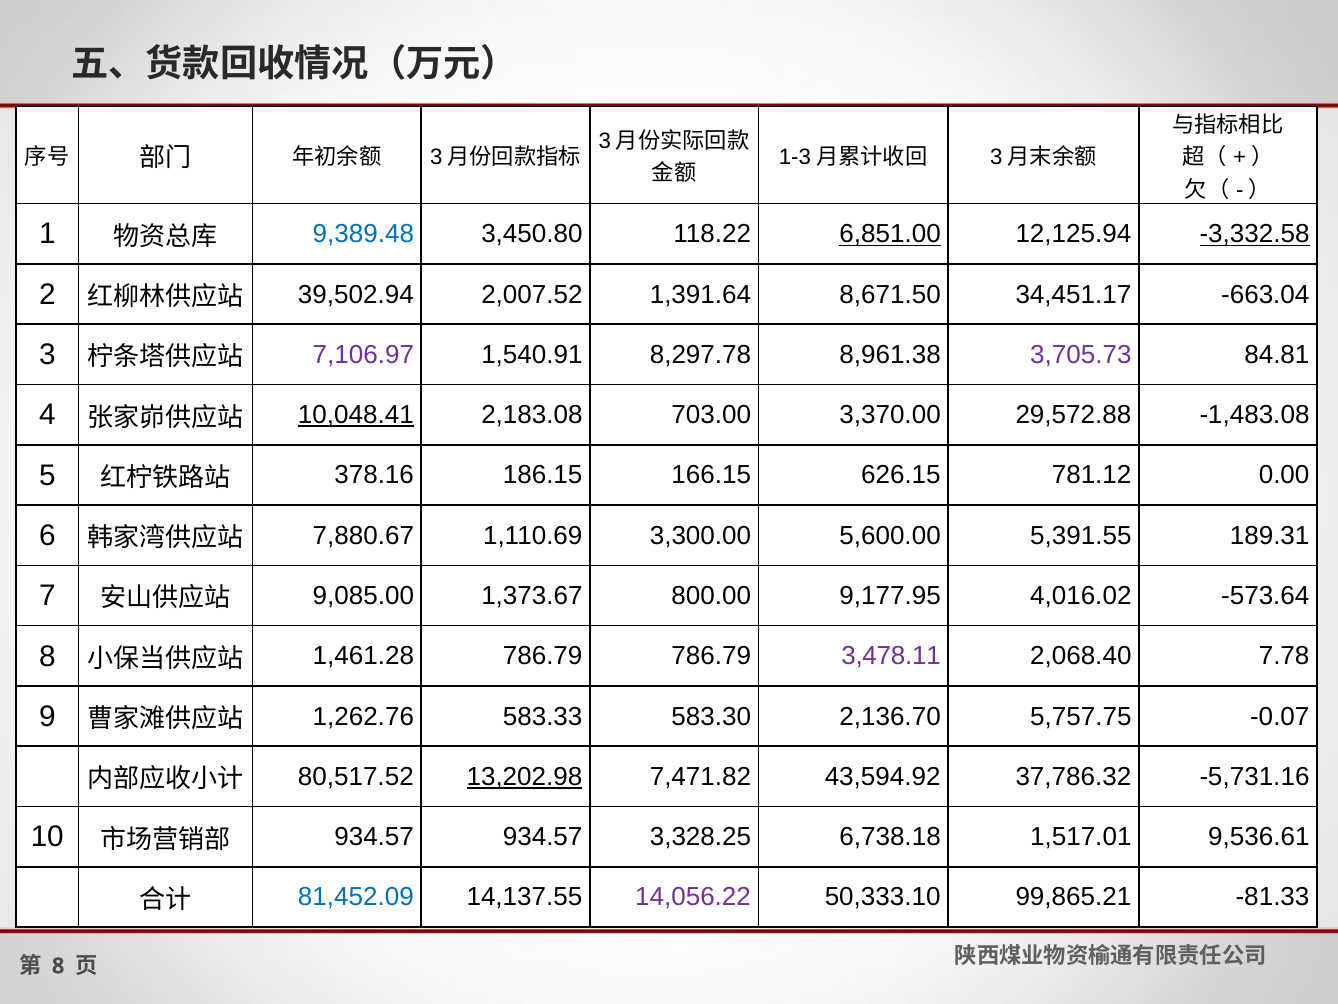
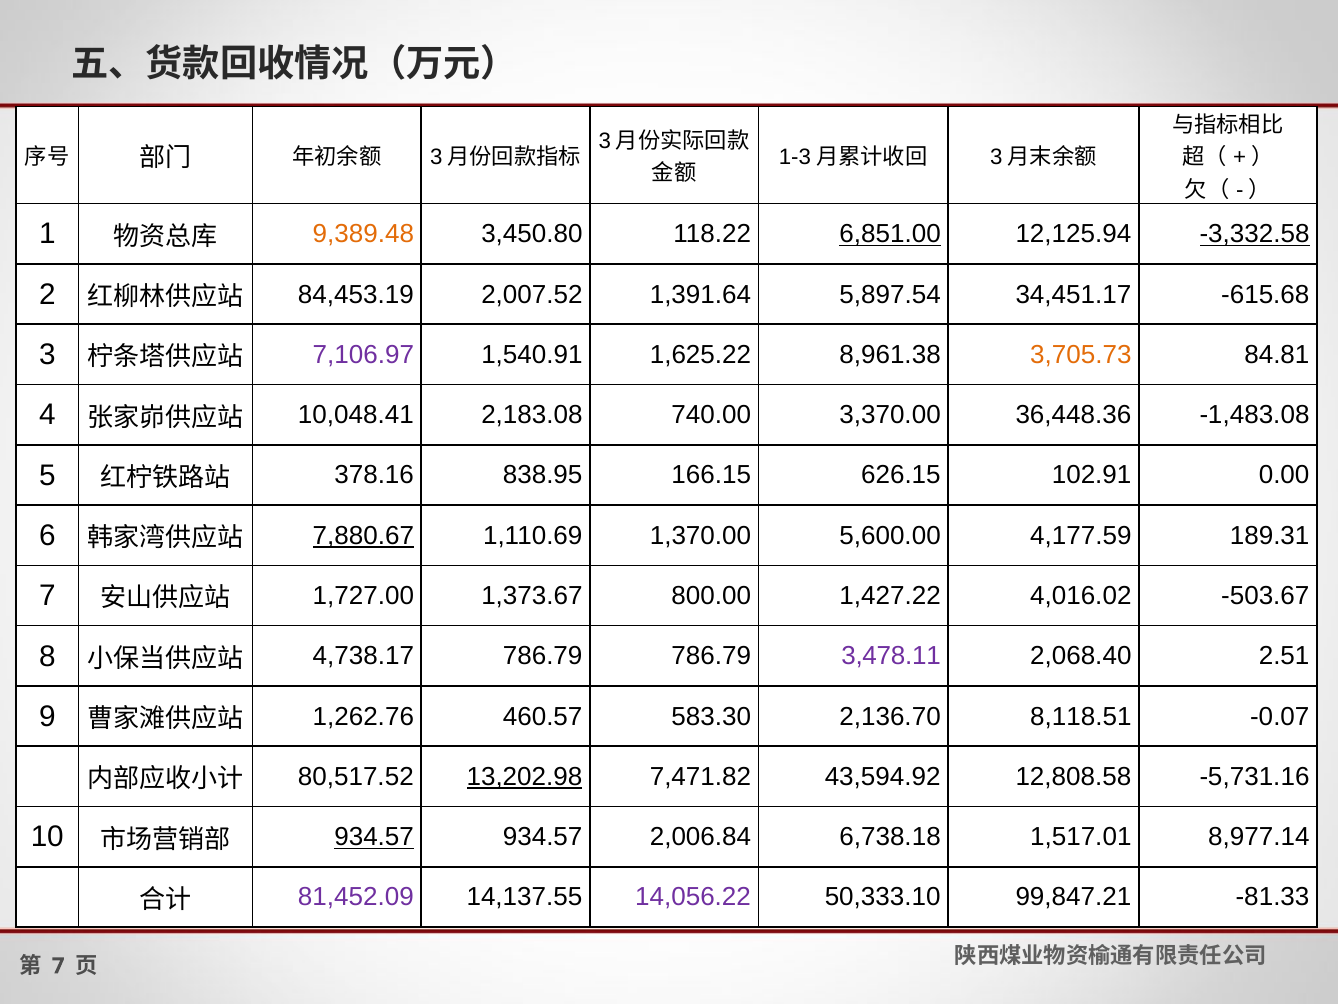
9,389.48 colour: blue -> orange
39,502.94: 39,502.94 -> 84,453.19
8,671.50: 8,671.50 -> 5,897.54
-663.04: -663.04 -> -615.68
8,297.78: 8,297.78 -> 1,625.22
3,705.73 colour: purple -> orange
10,048.41 underline: present -> none
703.00: 703.00 -> 740.00
29,572.88: 29,572.88 -> 36,448.36
186.15: 186.15 -> 838.95
781.12: 781.12 -> 102.91
7,880.67 underline: none -> present
3,300.00: 3,300.00 -> 1,370.00
5,391.55: 5,391.55 -> 4,177.59
9,085.00: 9,085.00 -> 1,727.00
9,177.95: 9,177.95 -> 1,427.22
-573.64: -573.64 -> -503.67
1,461.28: 1,461.28 -> 4,738.17
7.78: 7.78 -> 2.51
583.33: 583.33 -> 460.57
5,757.75: 5,757.75 -> 8,118.51
37,786.32: 37,786.32 -> 12,808.58
934.57 at (374, 837) underline: none -> present
3,328.25: 3,328.25 -> 2,006.84
9,536.61: 9,536.61 -> 8,977.14
81,452.09 colour: blue -> purple
99,865.21: 99,865.21 -> 99,847.21
8 at (58, 966): 8 -> 7
